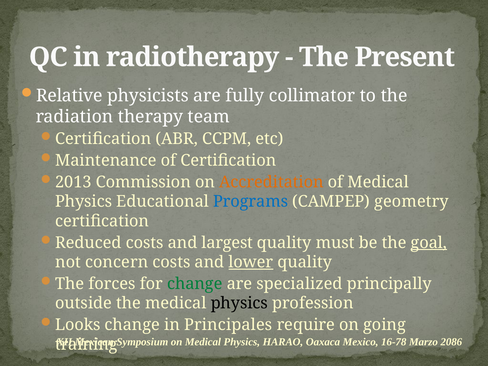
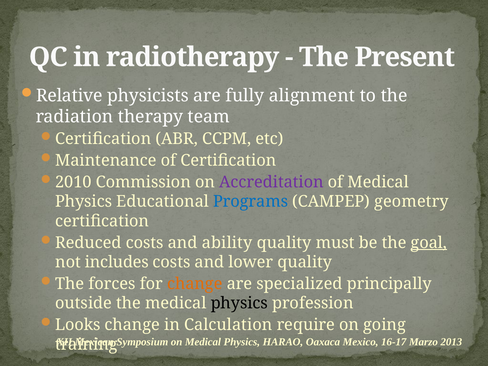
collimator: collimator -> alignment
2013: 2013 -> 2010
Accreditation colour: orange -> purple
largest: largest -> ability
concern: concern -> includes
lower underline: present -> none
change at (195, 284) colour: green -> orange
Principales: Principales -> Calculation
16-78: 16-78 -> 16-17
2086: 2086 -> 2013
